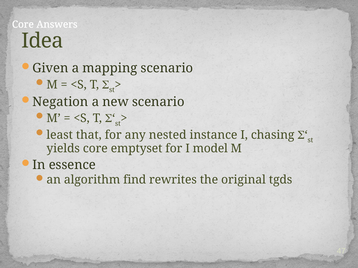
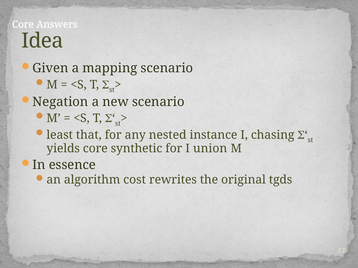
emptyset: emptyset -> synthetic
model: model -> union
find: find -> cost
